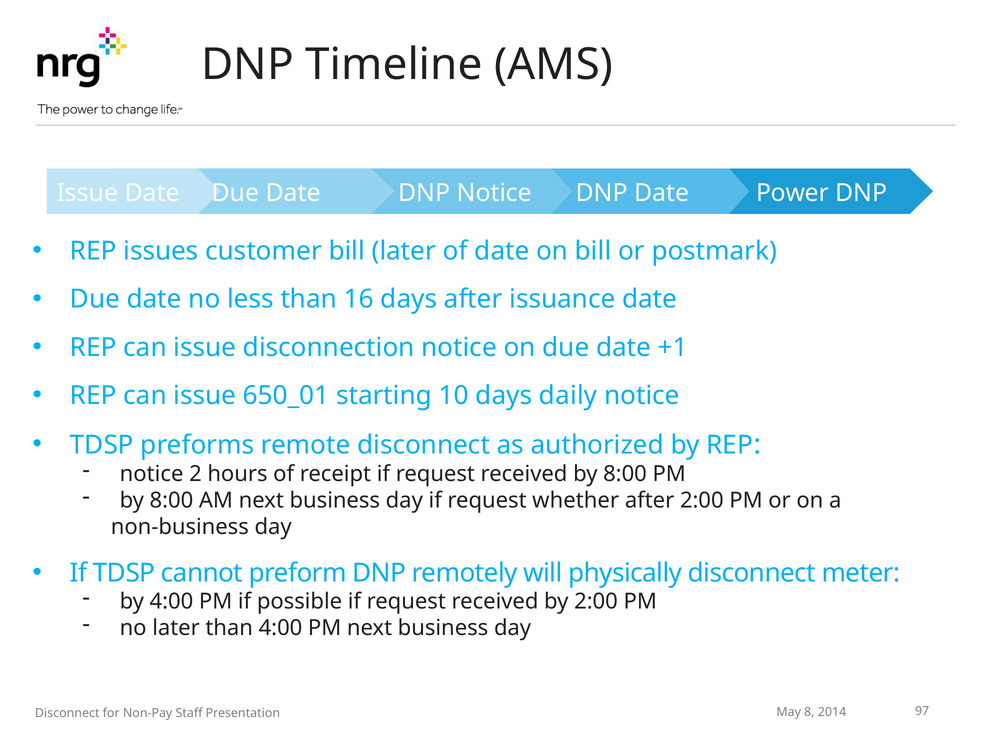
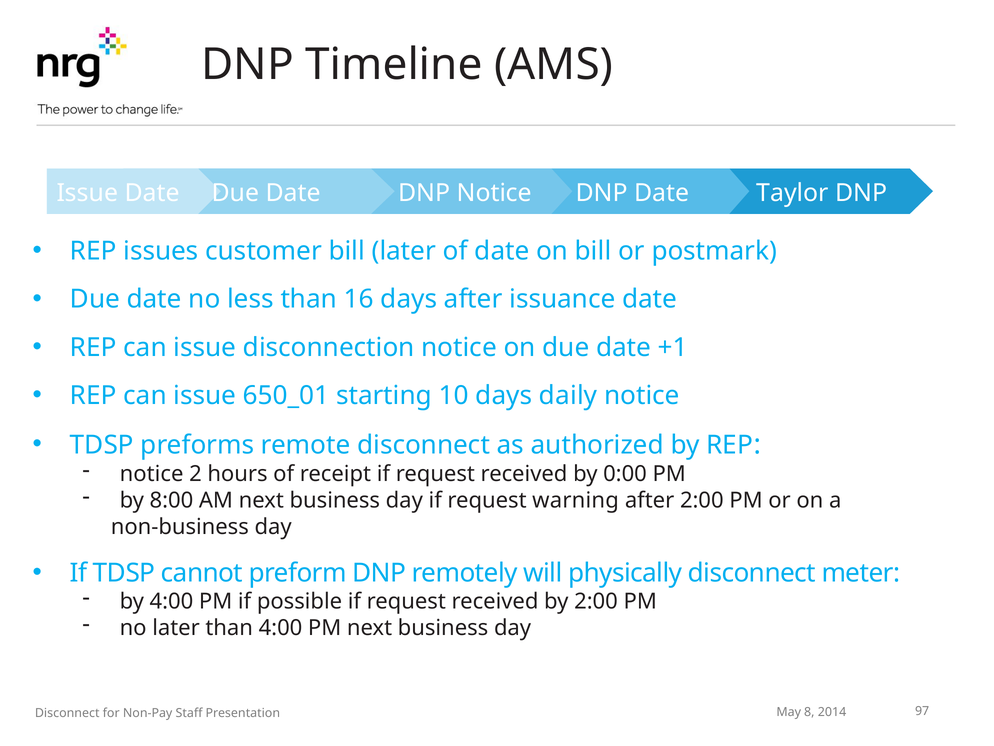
Power: Power -> Taylor
received by 8:00: 8:00 -> 0:00
whether: whether -> warning
